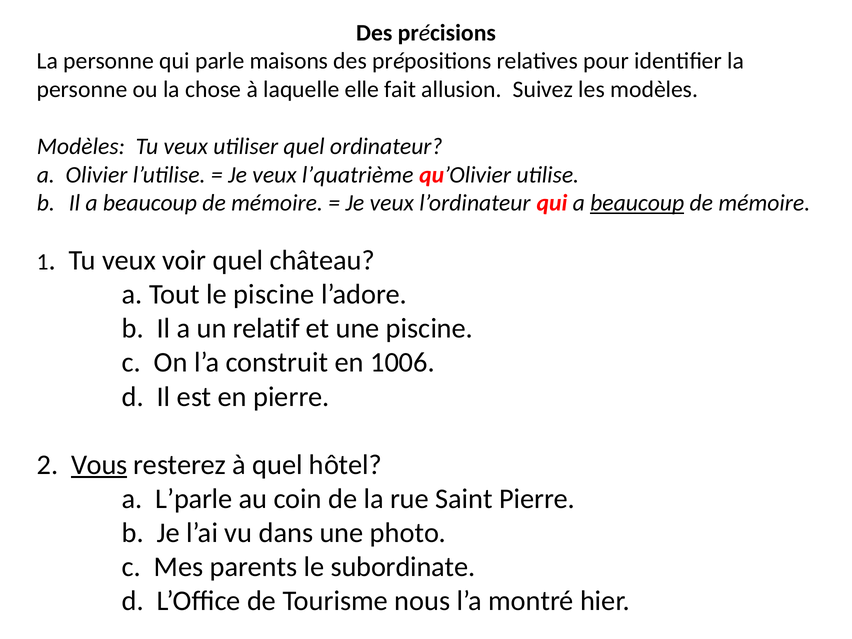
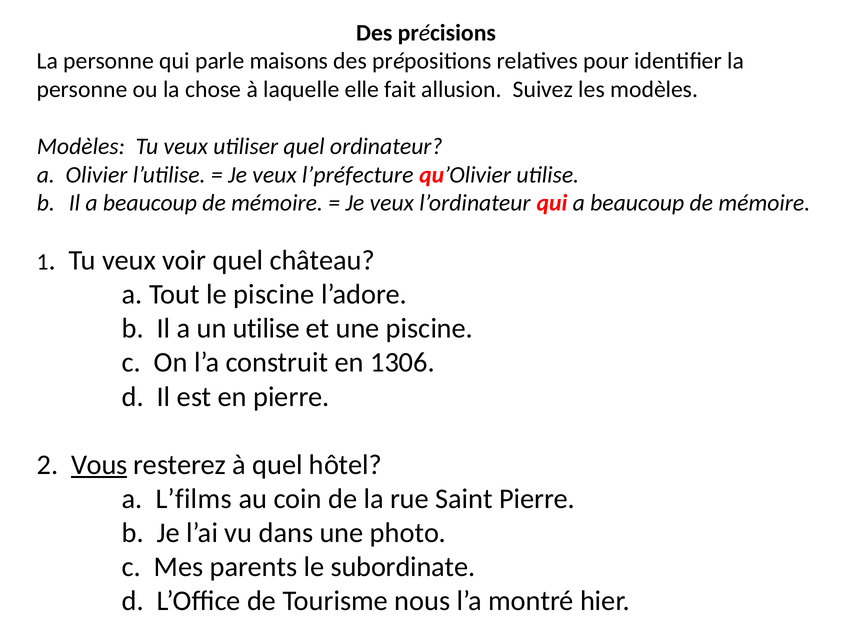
l’quatrième: l’quatrième -> l’préfecture
beaucoup at (637, 203) underline: present -> none
un relatif: relatif -> utilise
1006: 1006 -> 1306
L’parle: L’parle -> L’films
